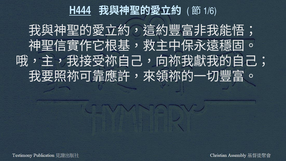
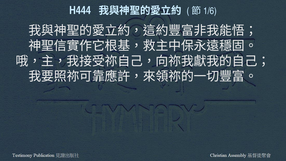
H444 underline: present -> none
